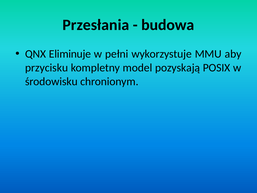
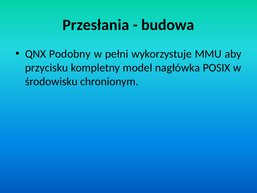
Eliminuje: Eliminuje -> Podobny
pozyskają: pozyskają -> nagłówka
